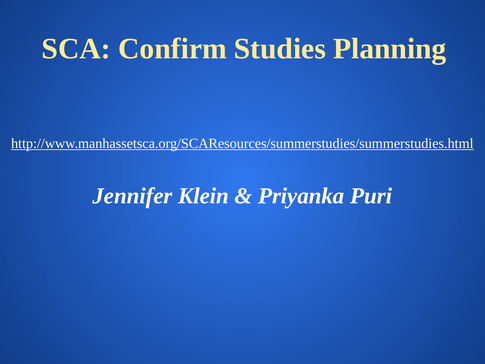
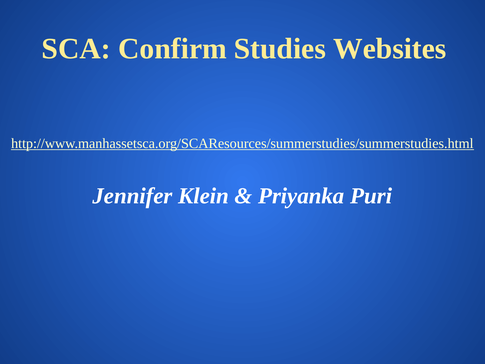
Planning: Planning -> Websites
